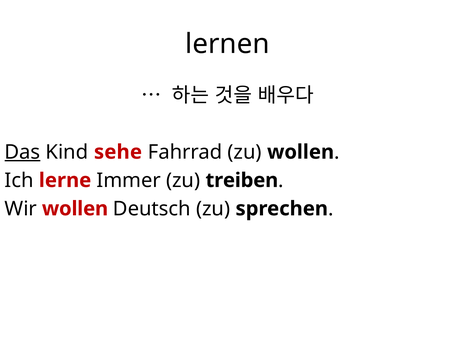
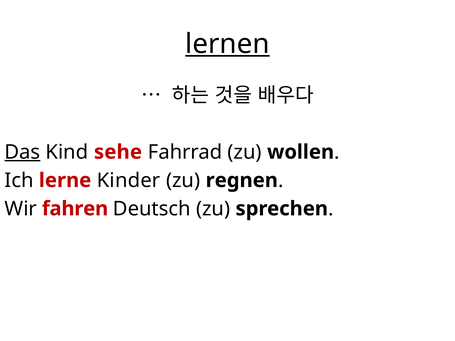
lernen underline: none -> present
Immer: Immer -> Kinder
treiben: treiben -> regnen
Wir wollen: wollen -> fahren
